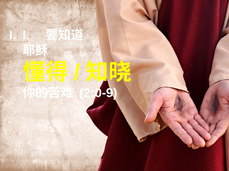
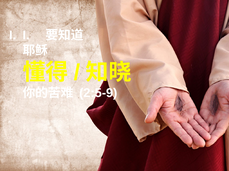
2:0-9: 2:0-9 -> 2:5-9
